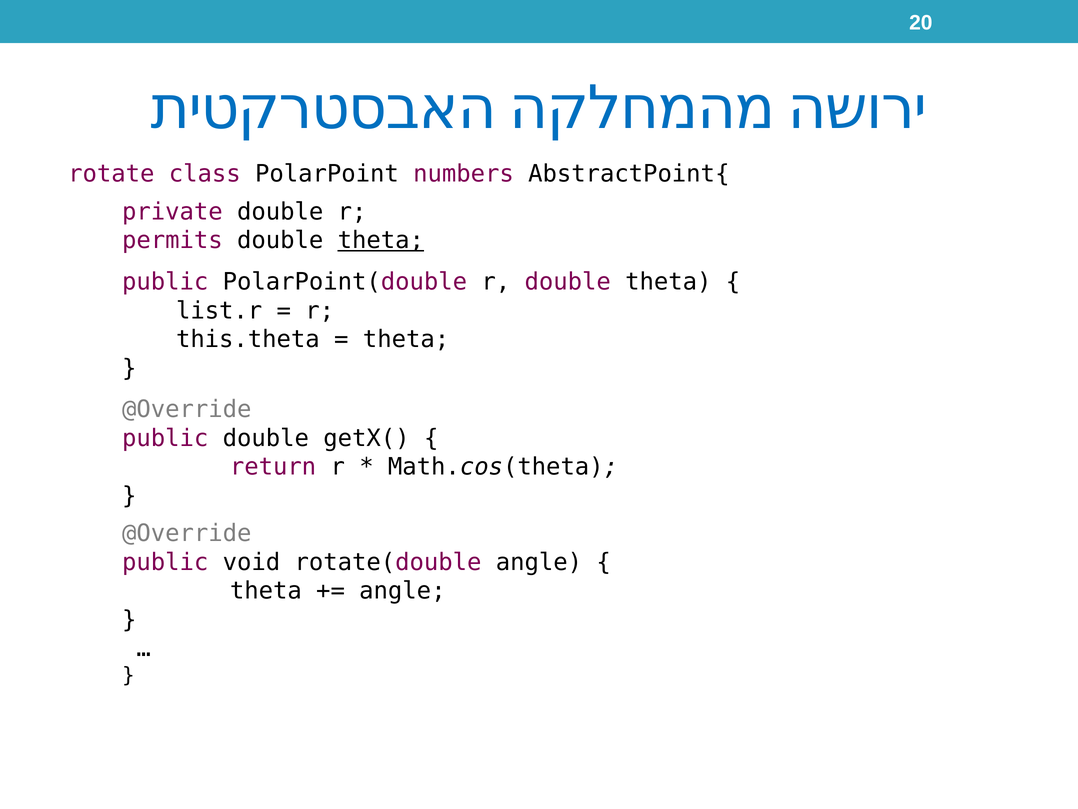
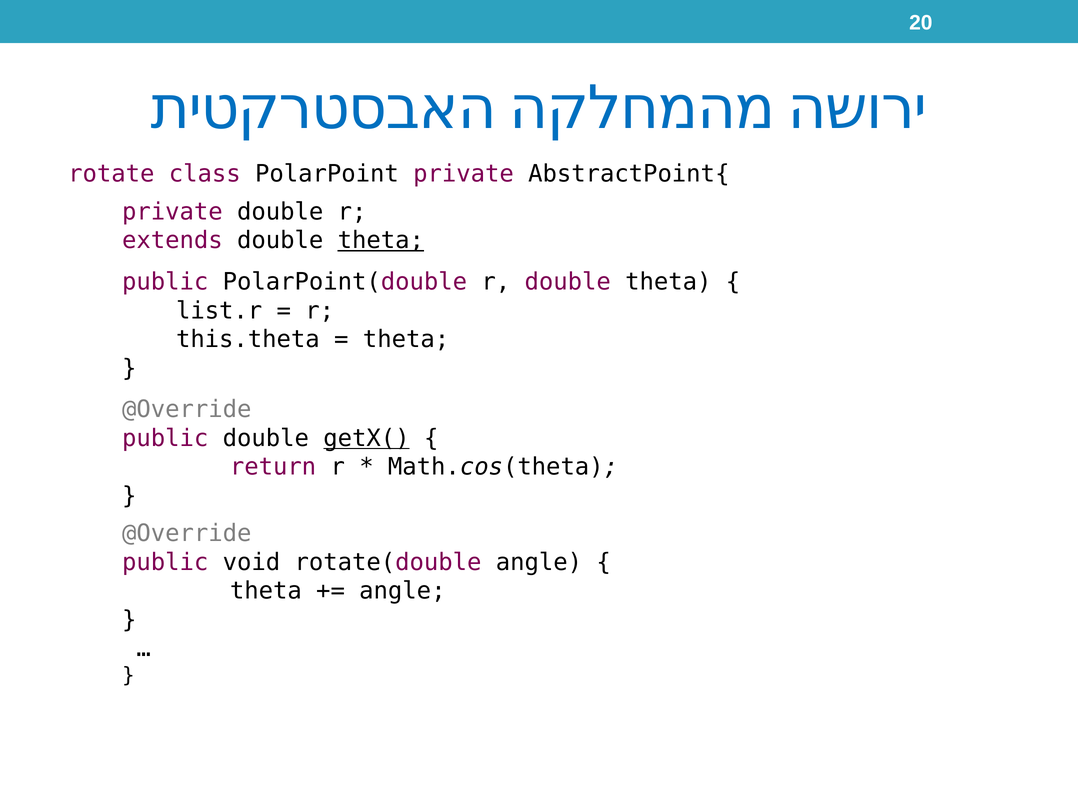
PolarPoint numbers: numbers -> private
permits: permits -> extends
getX( underline: none -> present
